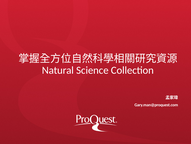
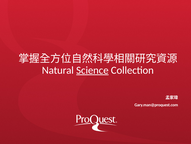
Science underline: none -> present
